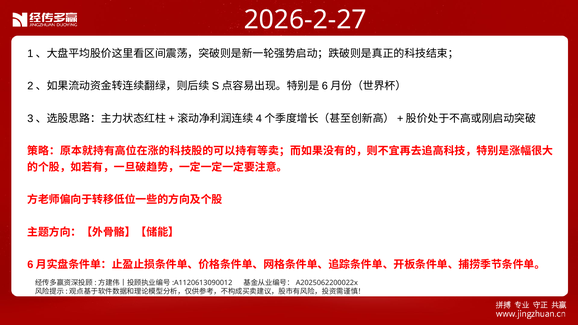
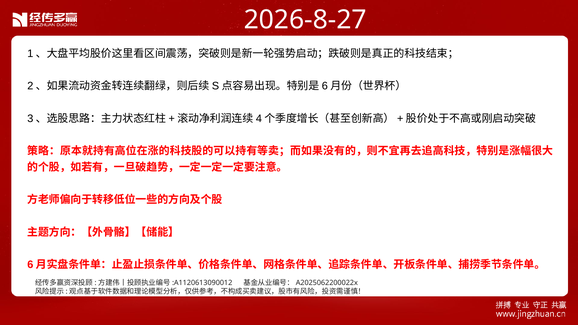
2026-2-27: 2026-2-27 -> 2026-8-27
